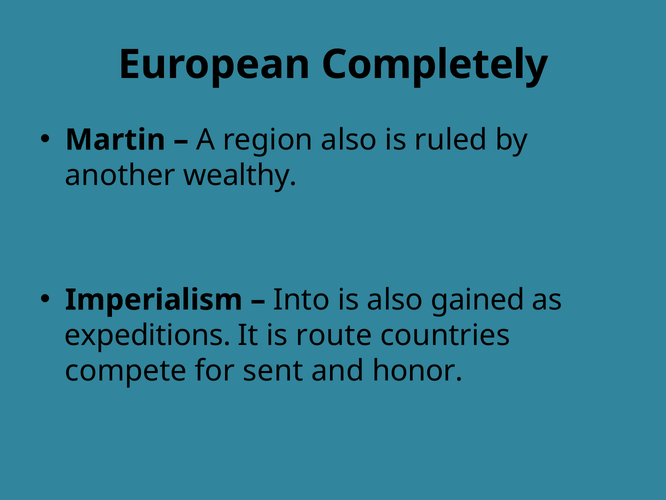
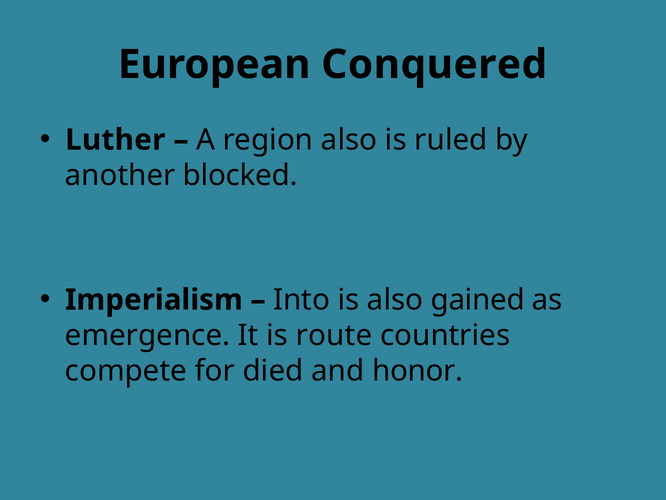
Completely: Completely -> Conquered
Martin: Martin -> Luther
wealthy: wealthy -> blocked
expeditions: expeditions -> emergence
sent: sent -> died
